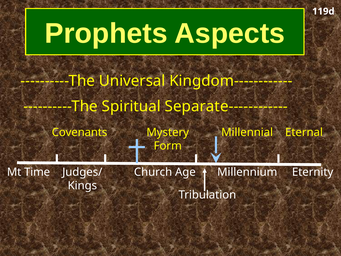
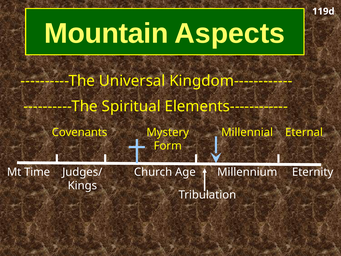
Prophets: Prophets -> Mountain
Separate------------: Separate------------ -> Elements------------
